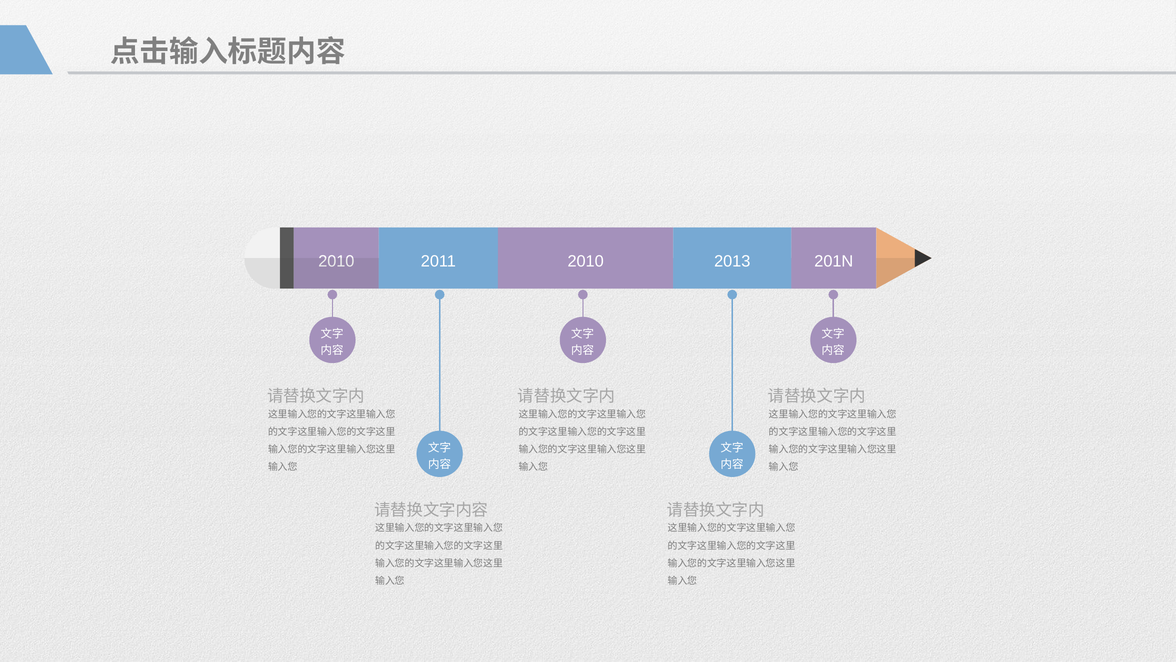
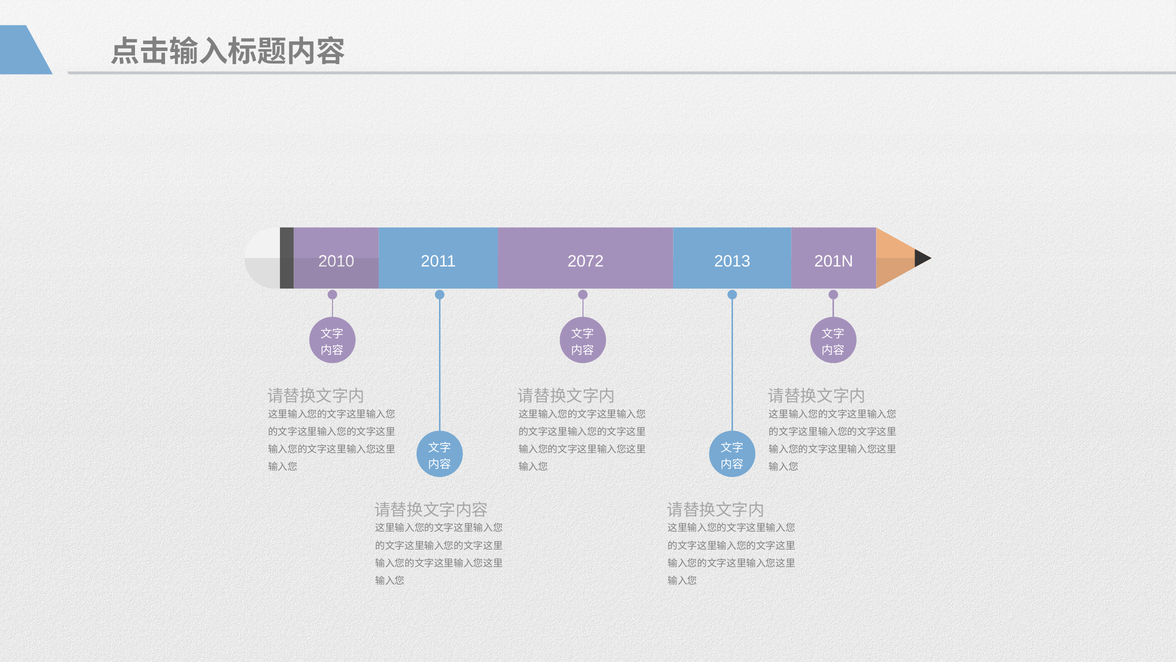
2010 at (586, 261): 2010 -> 2072
